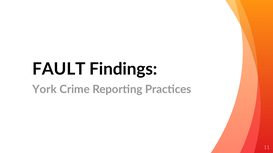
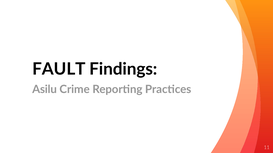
York: York -> Asilu
